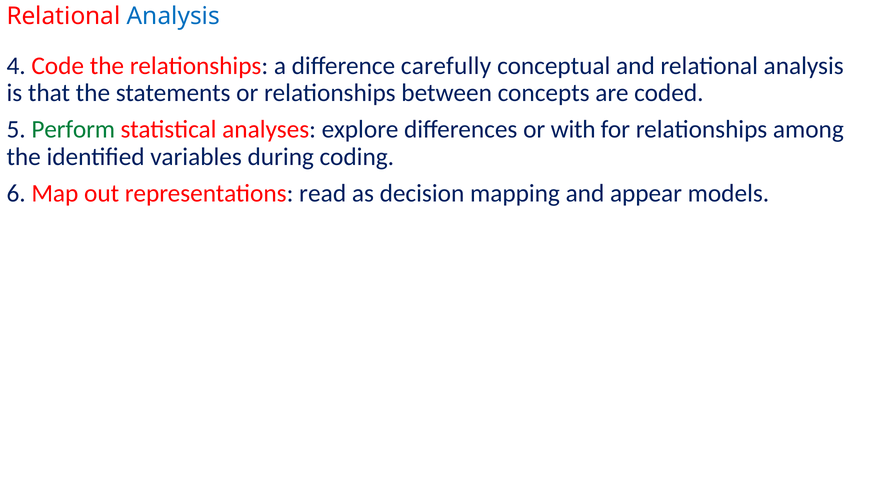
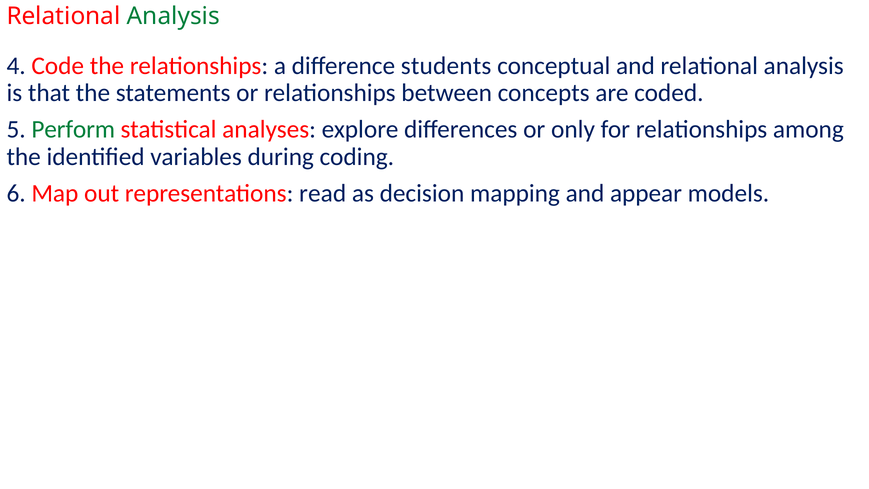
Analysis at (173, 16) colour: blue -> green
carefully: carefully -> students
with: with -> only
